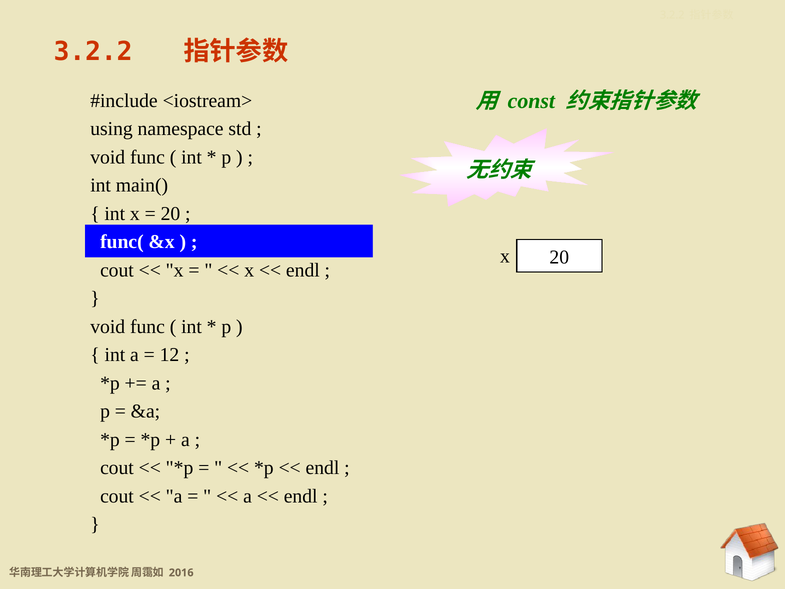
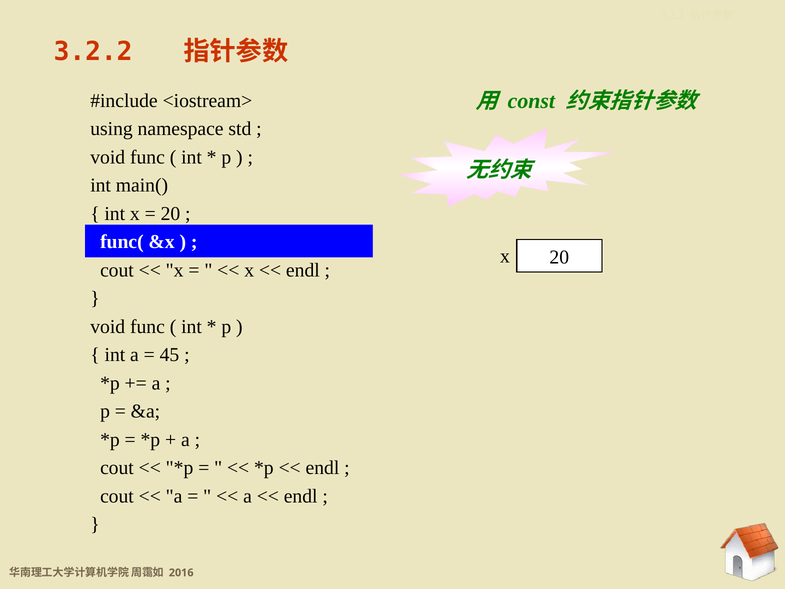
12: 12 -> 45
